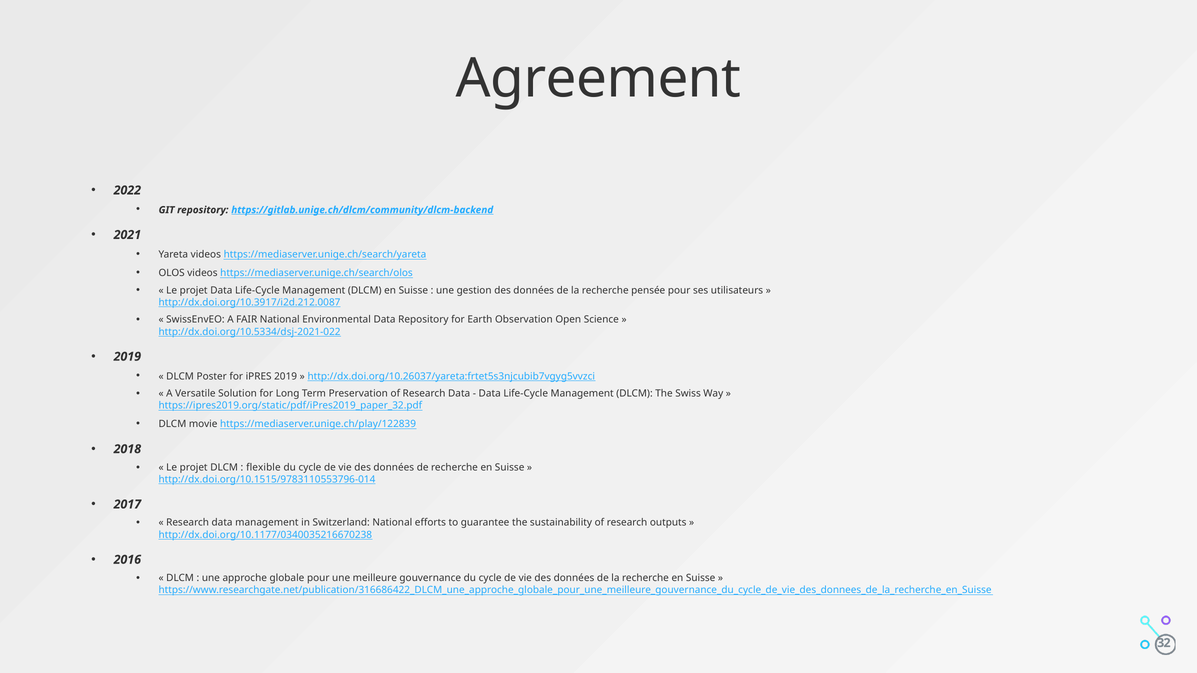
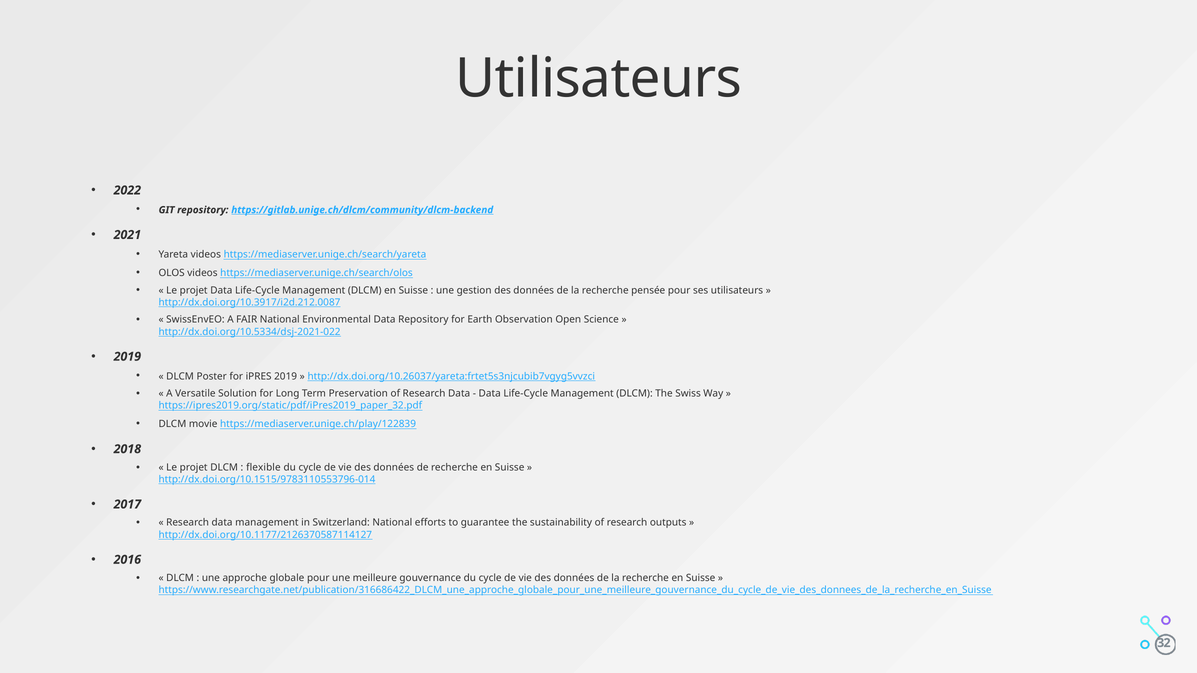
Agreement at (599, 79): Agreement -> Utilisateurs
http://dx.doi.org/10.1177/0340035216670238: http://dx.doi.org/10.1177/0340035216670238 -> http://dx.doi.org/10.1177/2126370587114127
